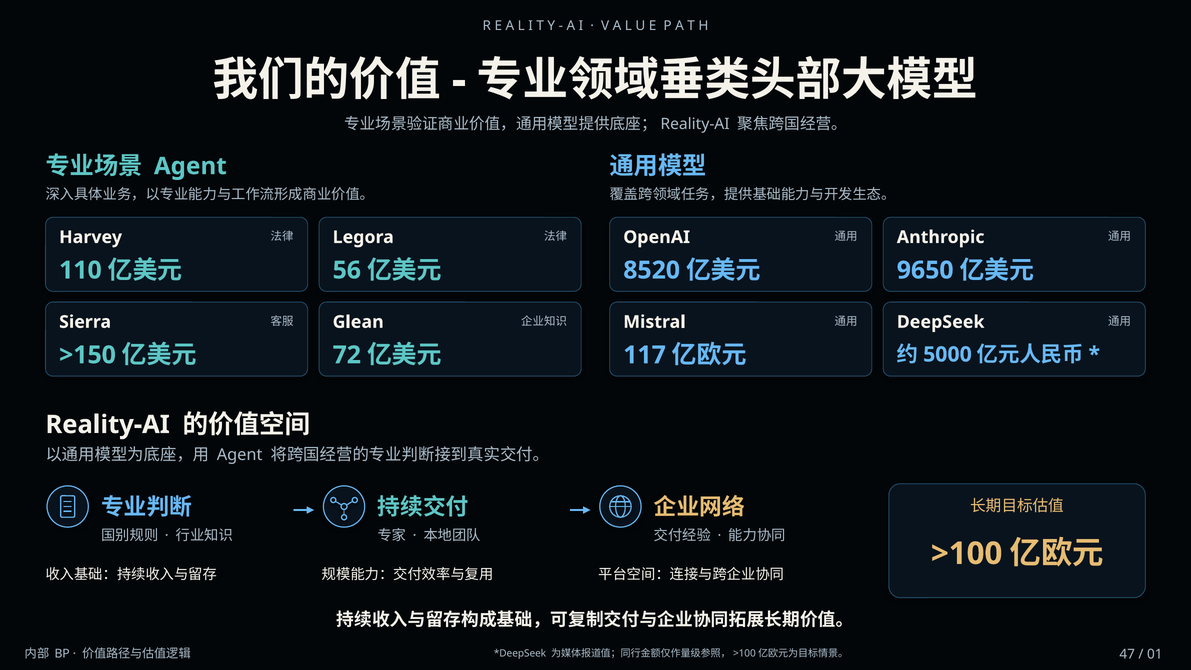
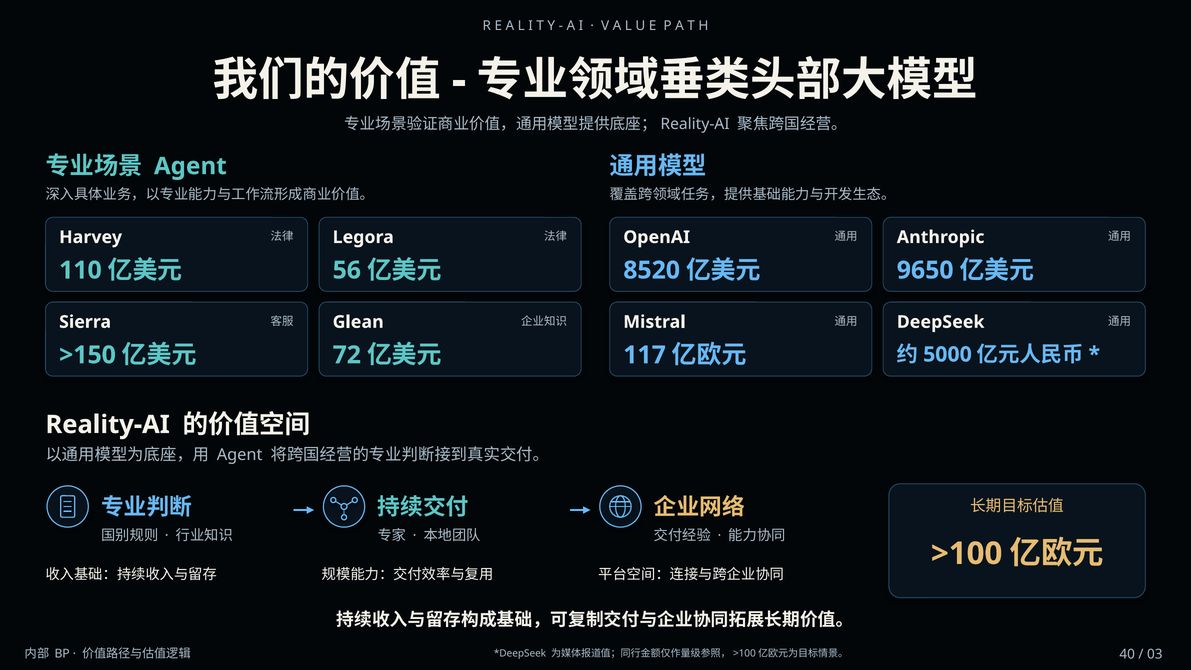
47: 47 -> 40
01: 01 -> 03
